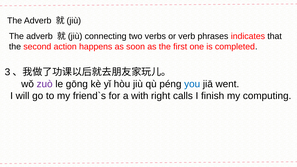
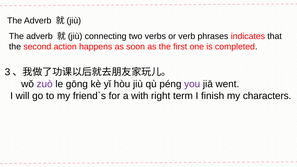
you colour: blue -> purple
calls: calls -> term
computing: computing -> characters
